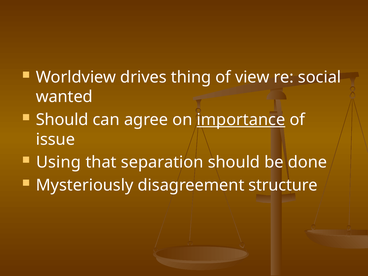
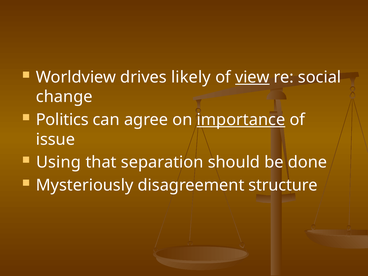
thing: thing -> likely
view underline: none -> present
wanted: wanted -> change
Should at (62, 120): Should -> Politics
